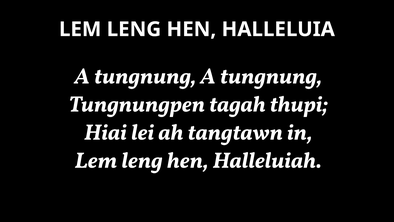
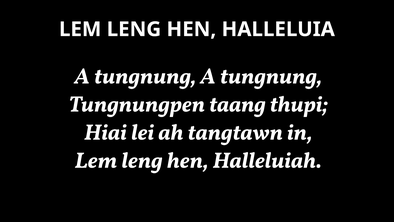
tagah: tagah -> taang
